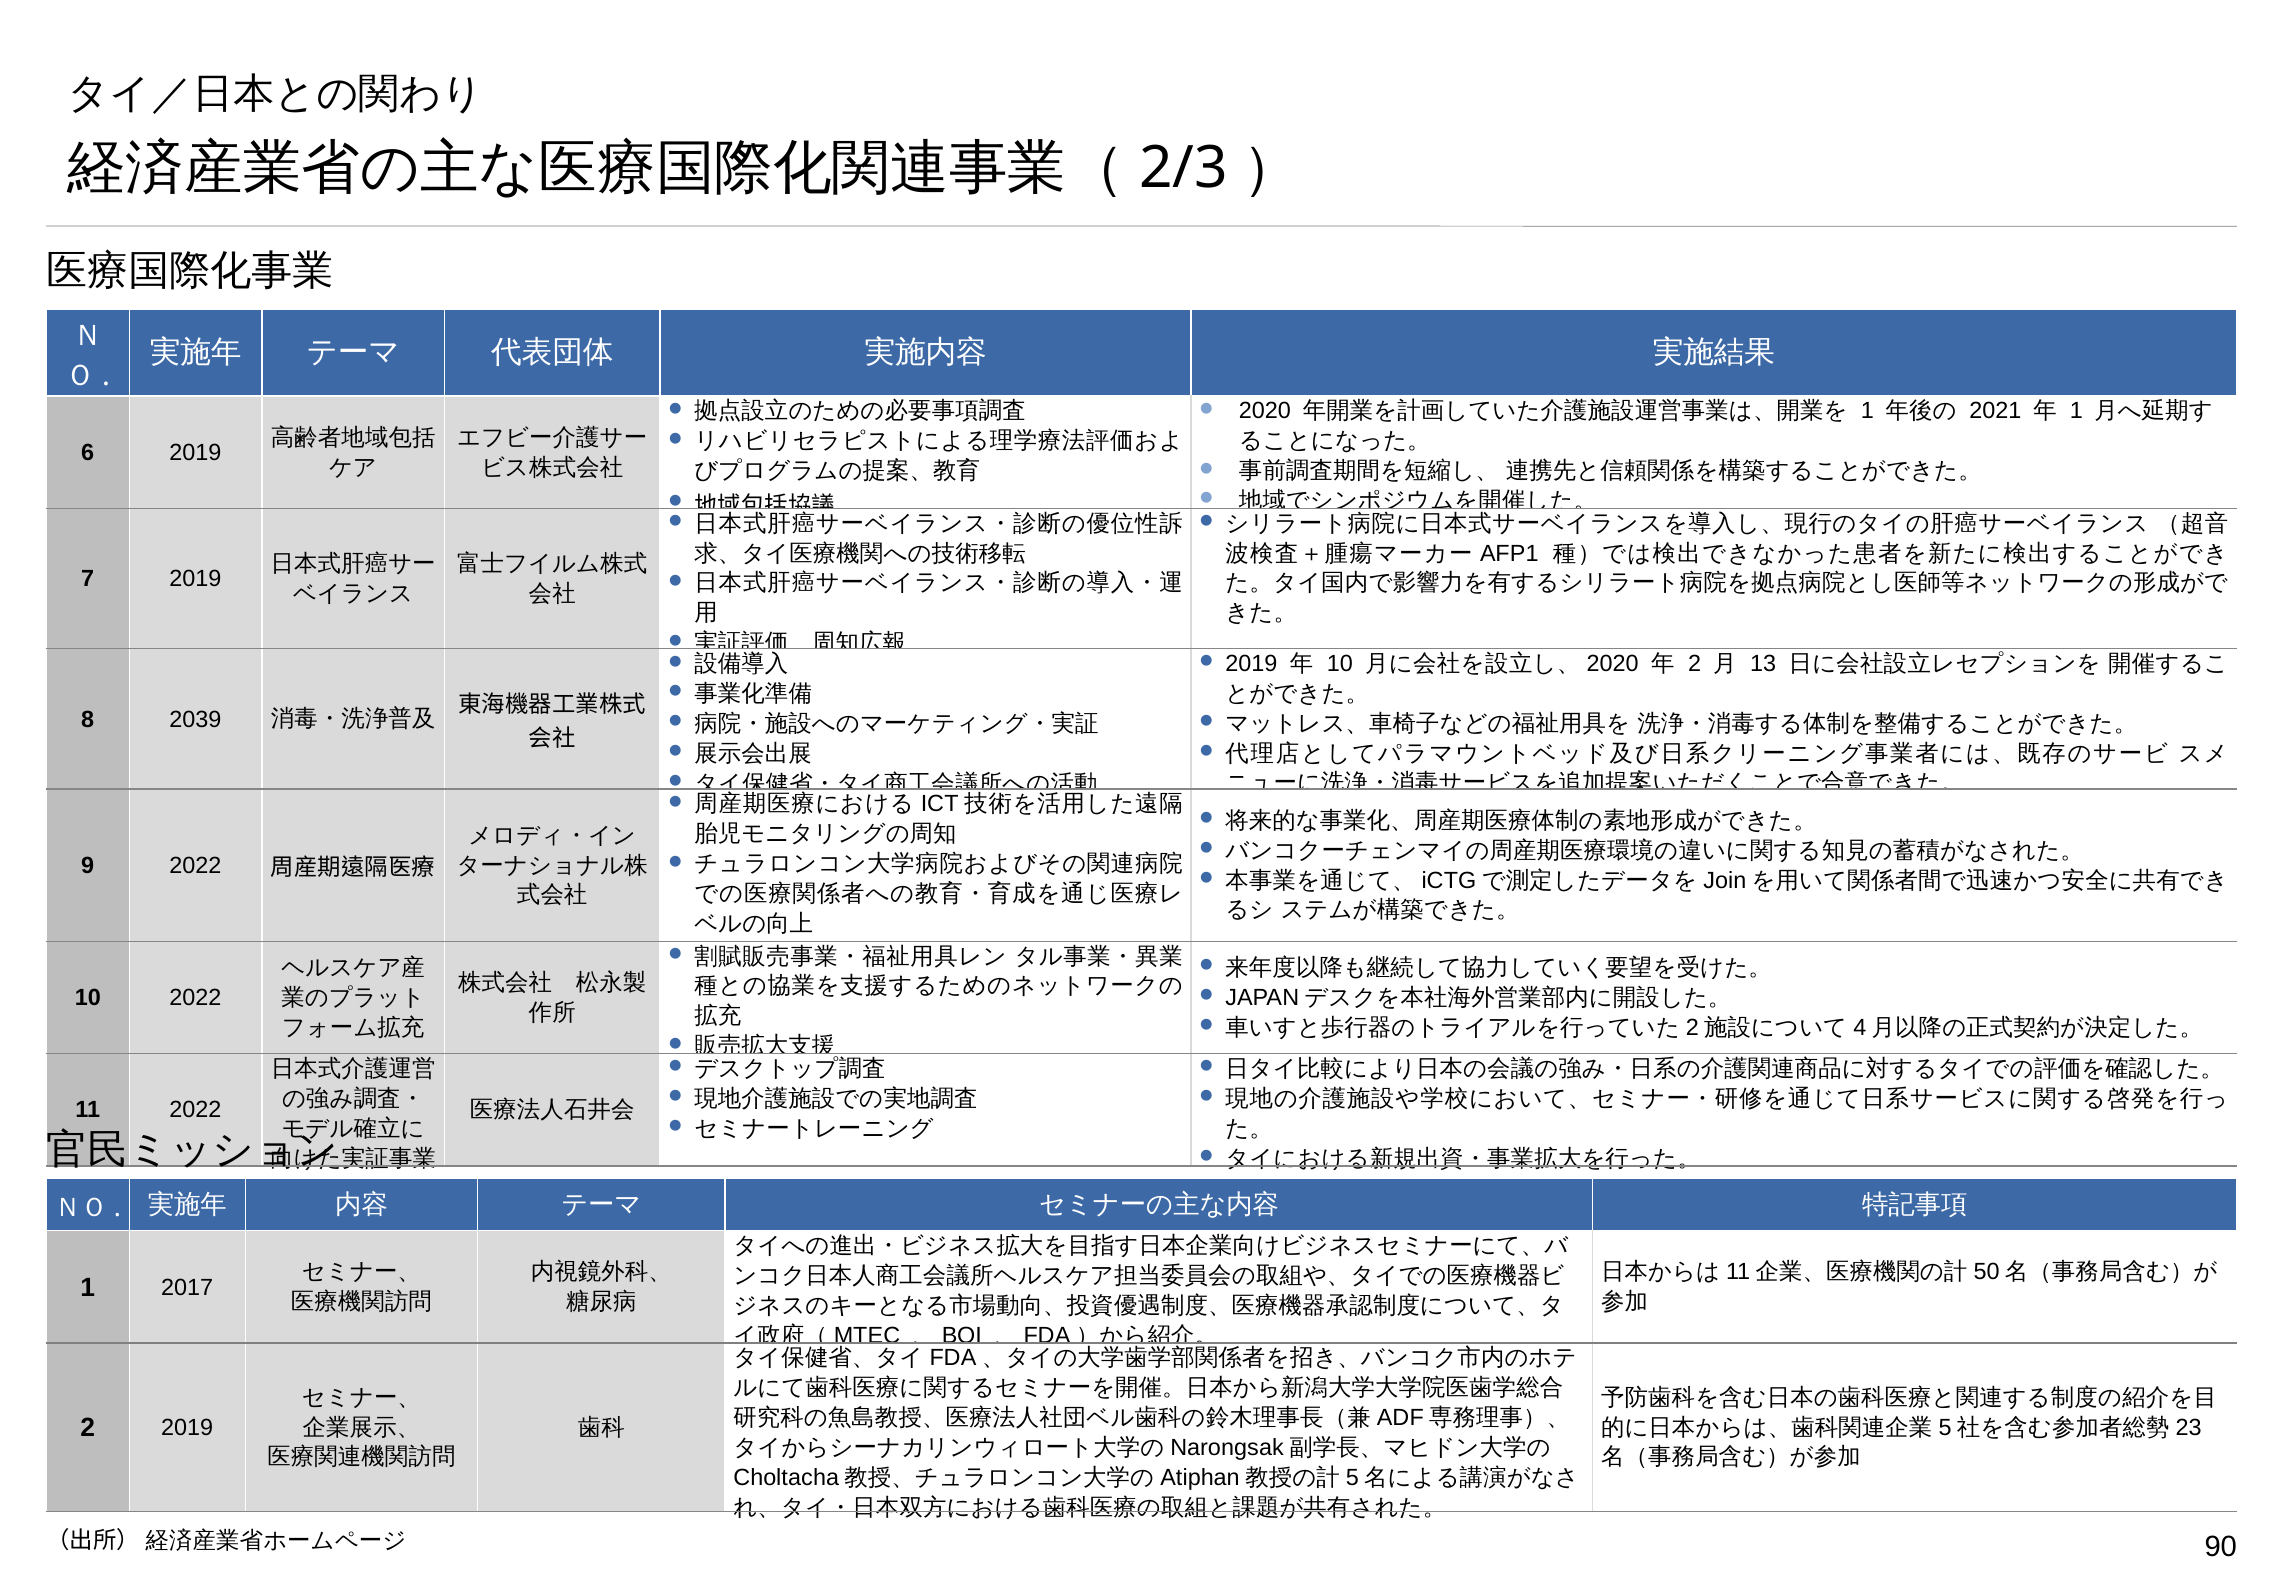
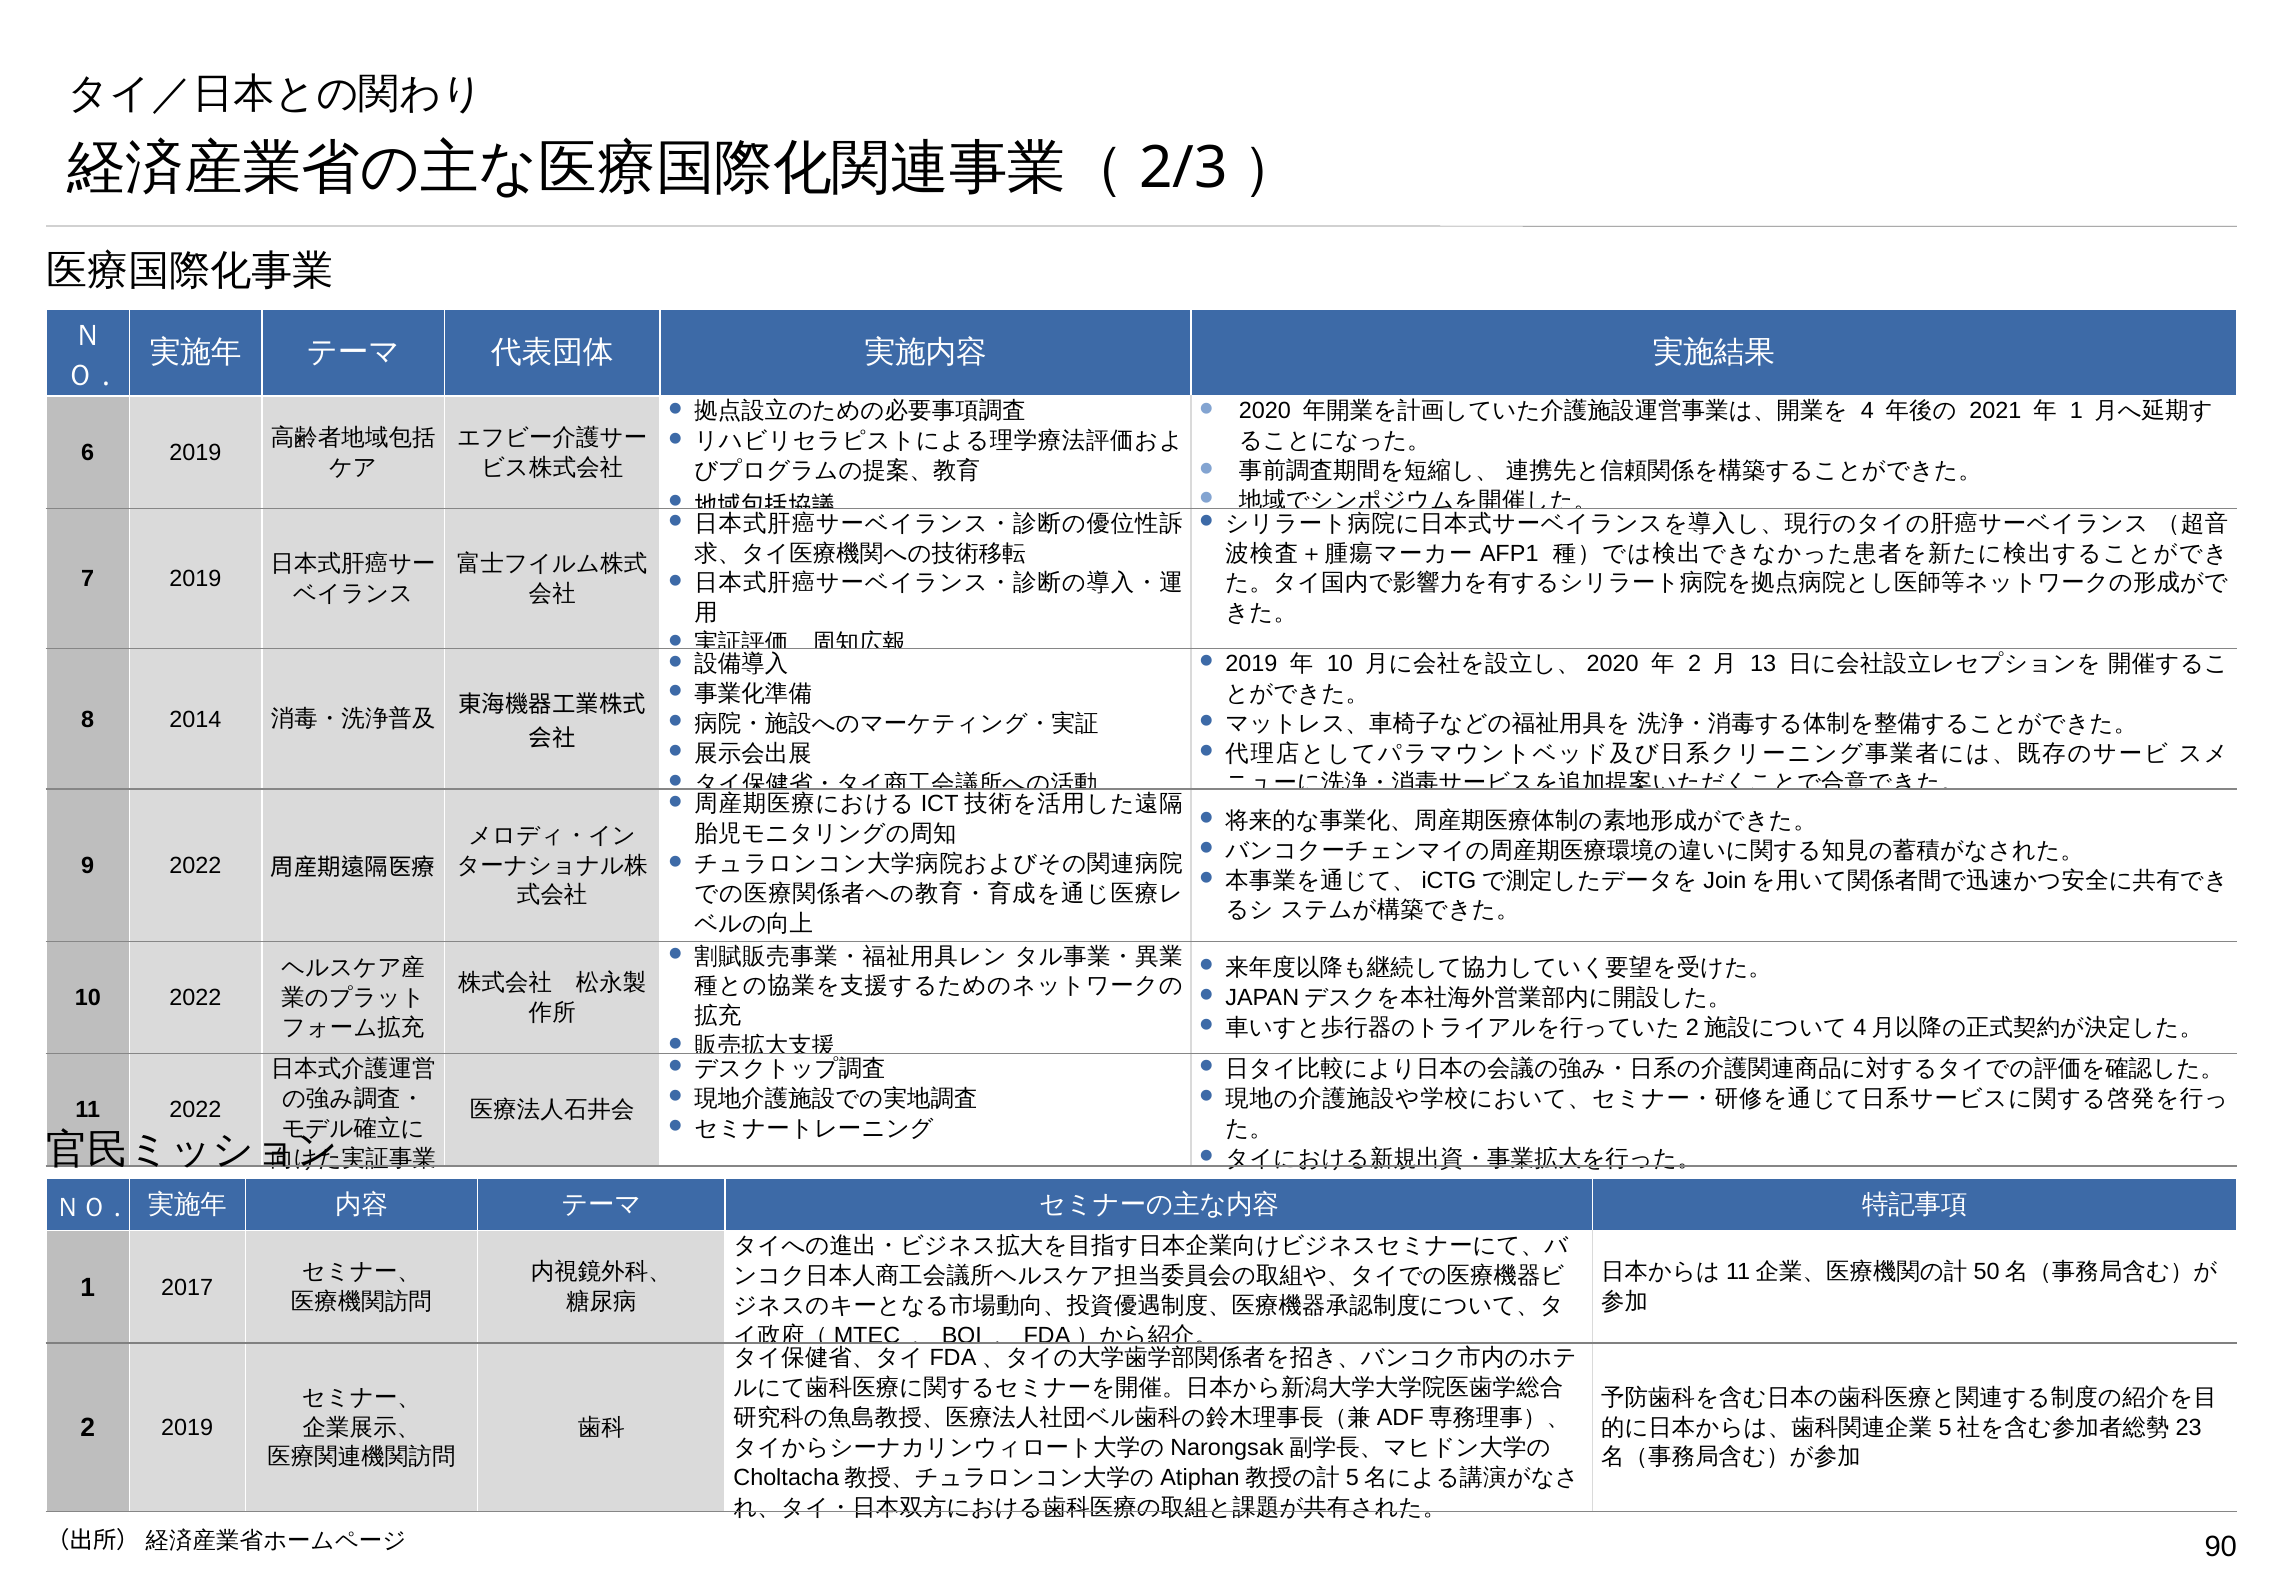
1 at (1867, 411): 1 -> 4
2039: 2039 -> 2014
